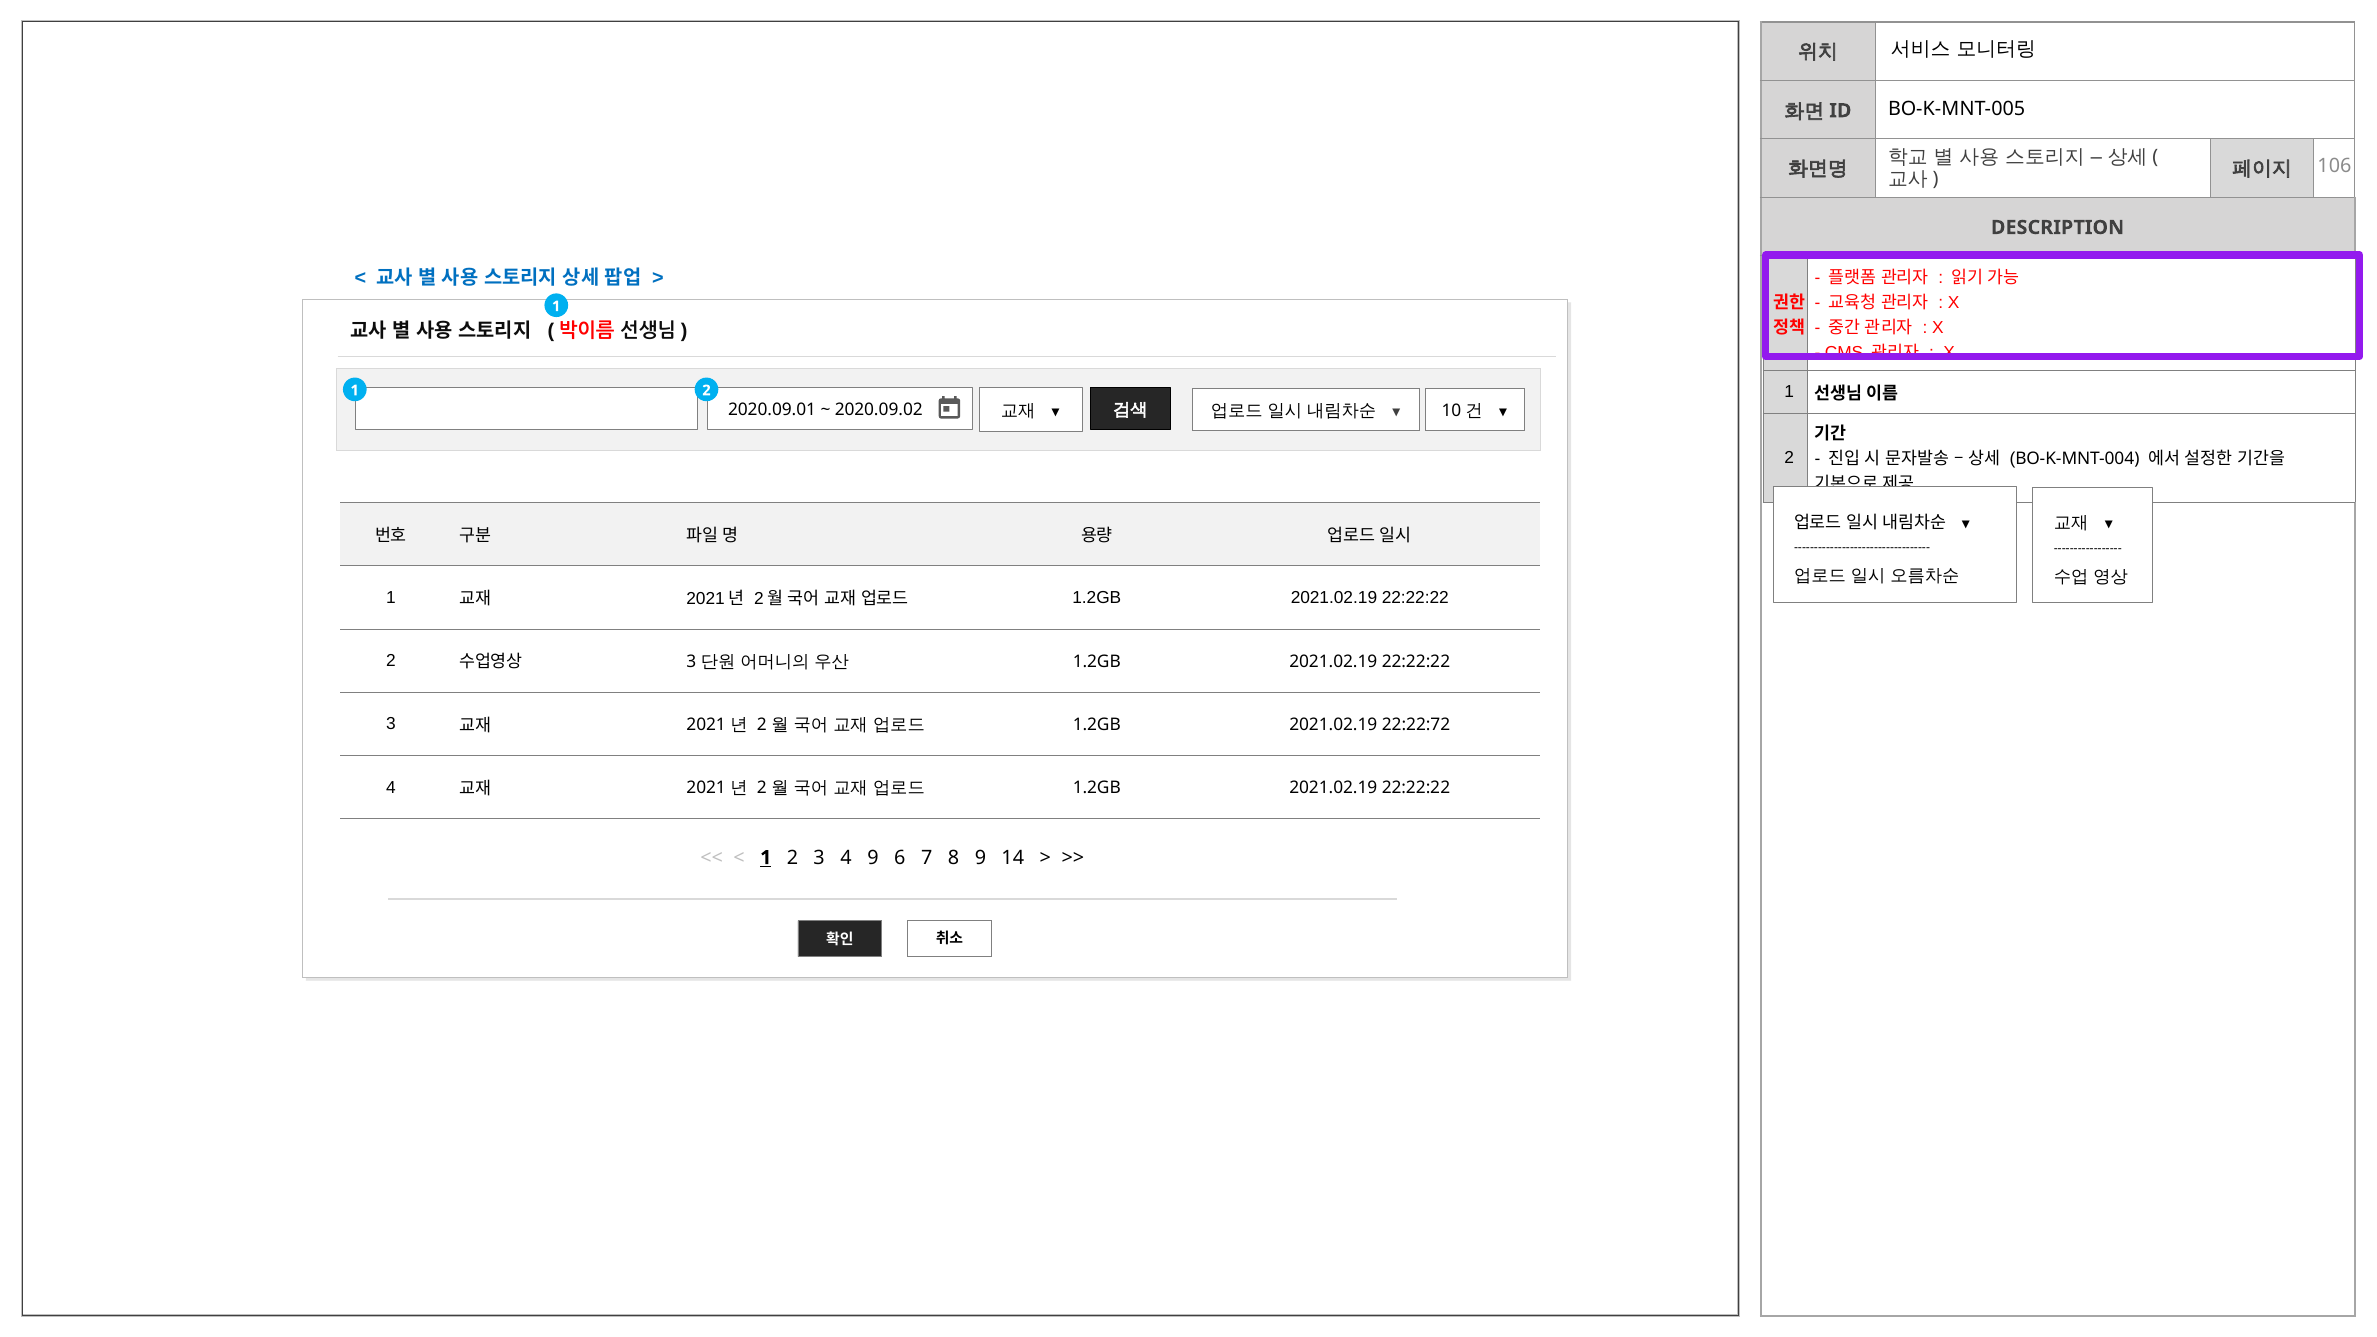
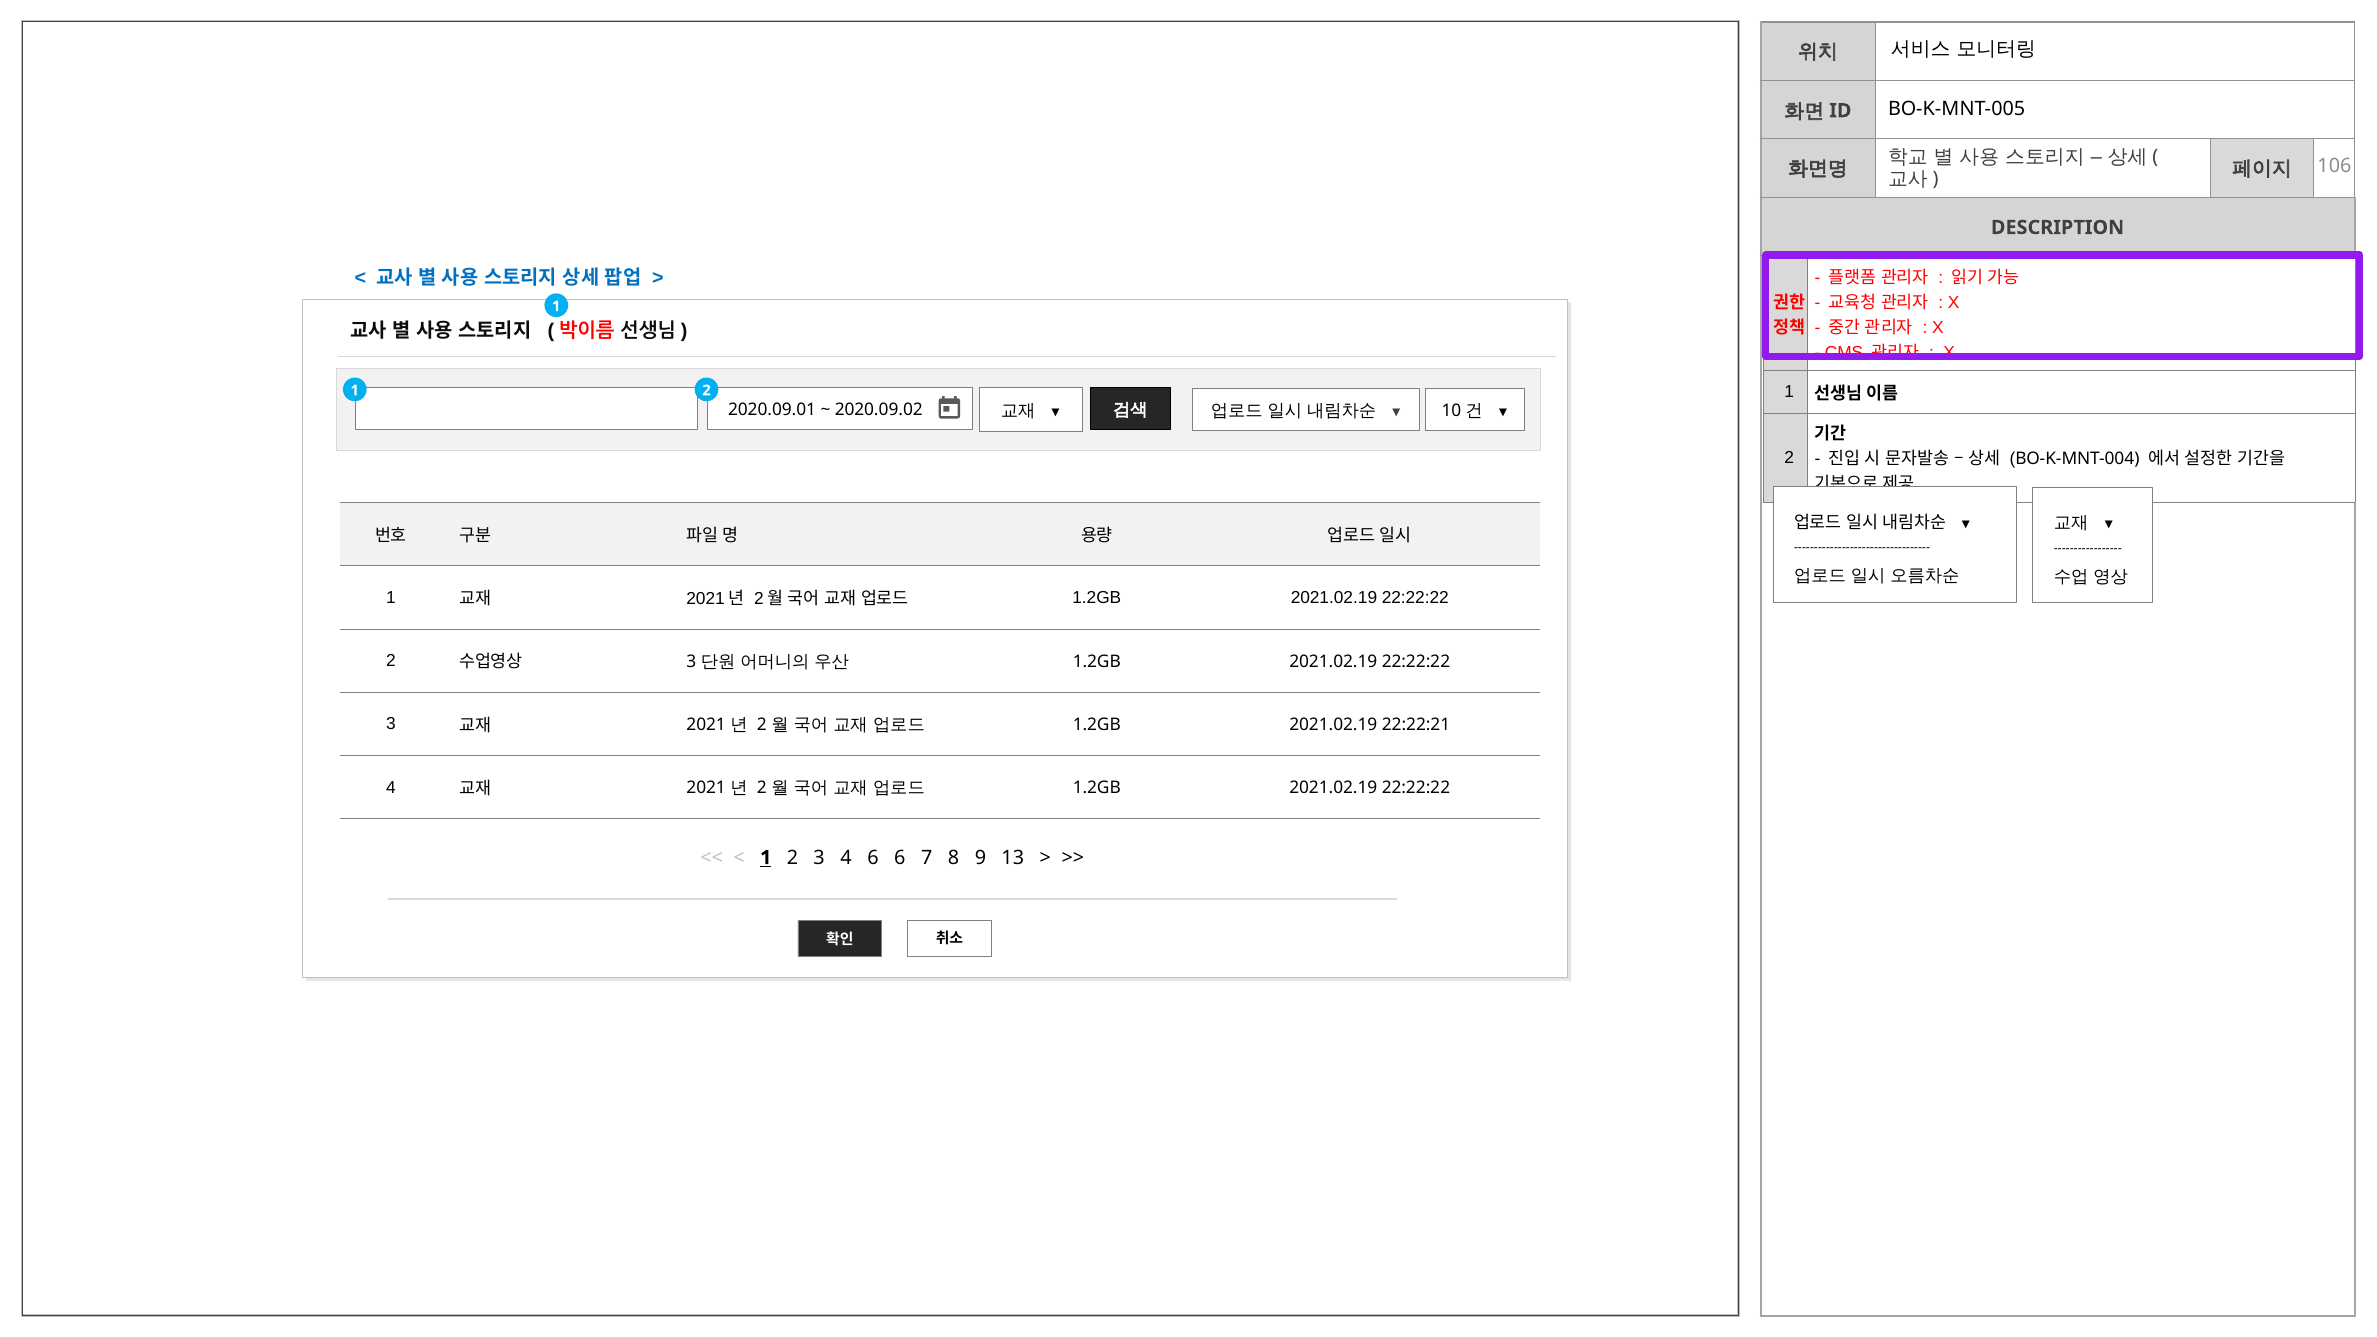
22:22:72: 22:22:72 -> 22:22:21
4 9: 9 -> 6
14: 14 -> 13
